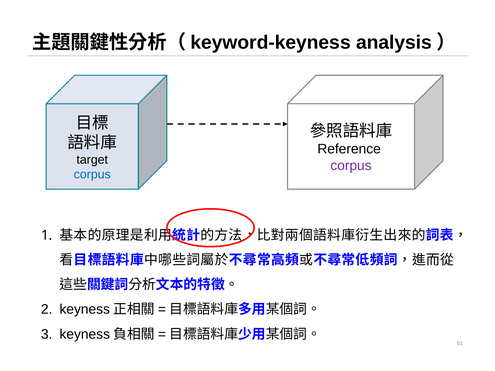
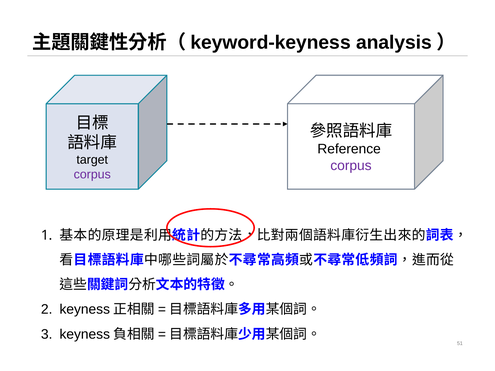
corpus at (92, 175) colour: blue -> purple
